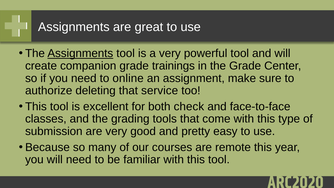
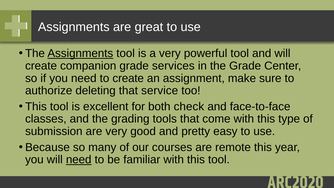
trainings: trainings -> services
to online: online -> create
need at (79, 160) underline: none -> present
